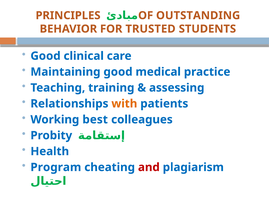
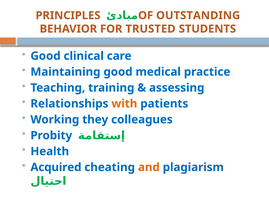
best: best -> they
Program: Program -> Acquired
and colour: red -> orange
